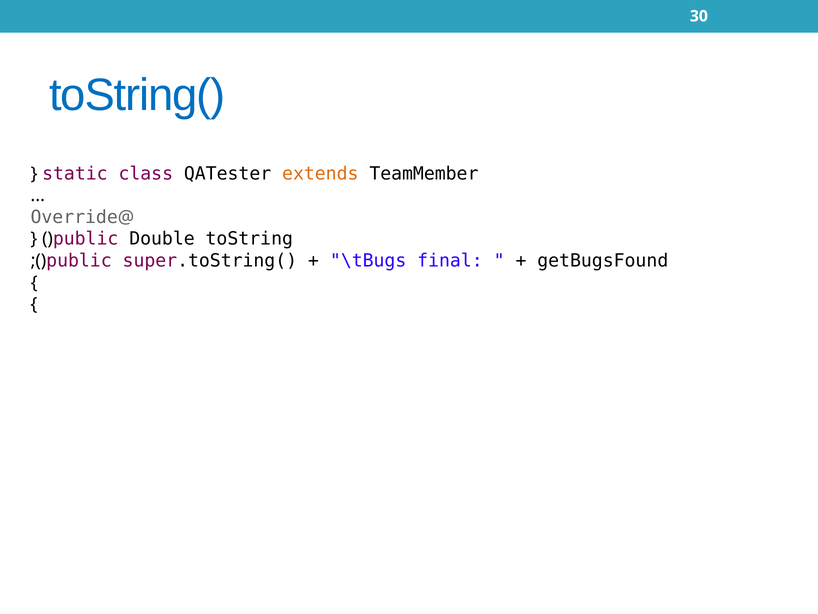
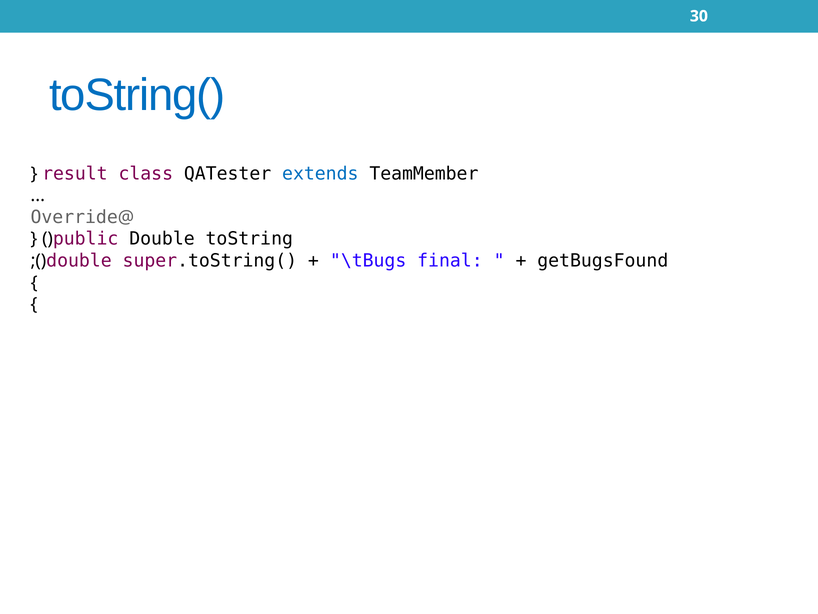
static: static -> result
extends colour: orange -> blue
public at (79, 261): public -> double
